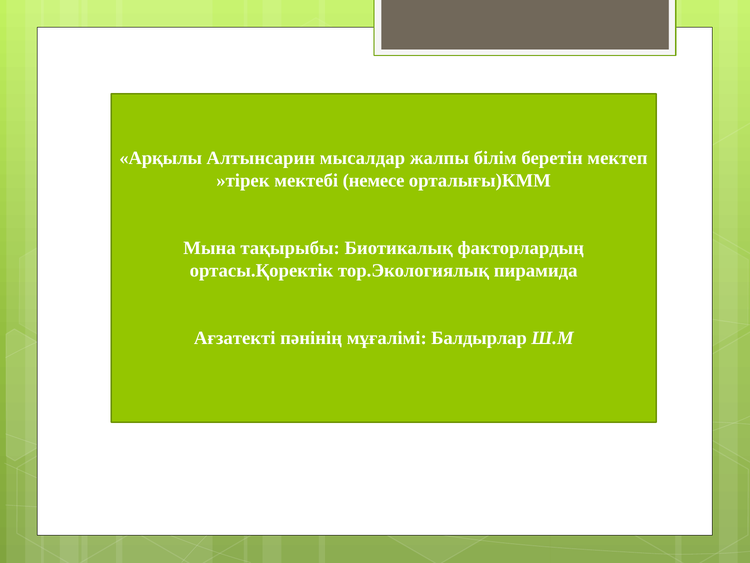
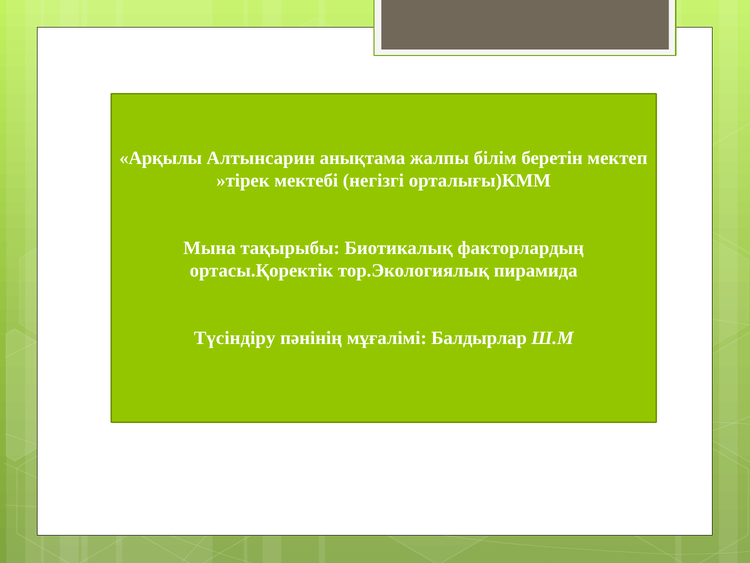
мысалдар: мысалдар -> анықтама
немесе: немесе -> негізгі
Ағзатекті: Ағзатекті -> Түсіндіру
